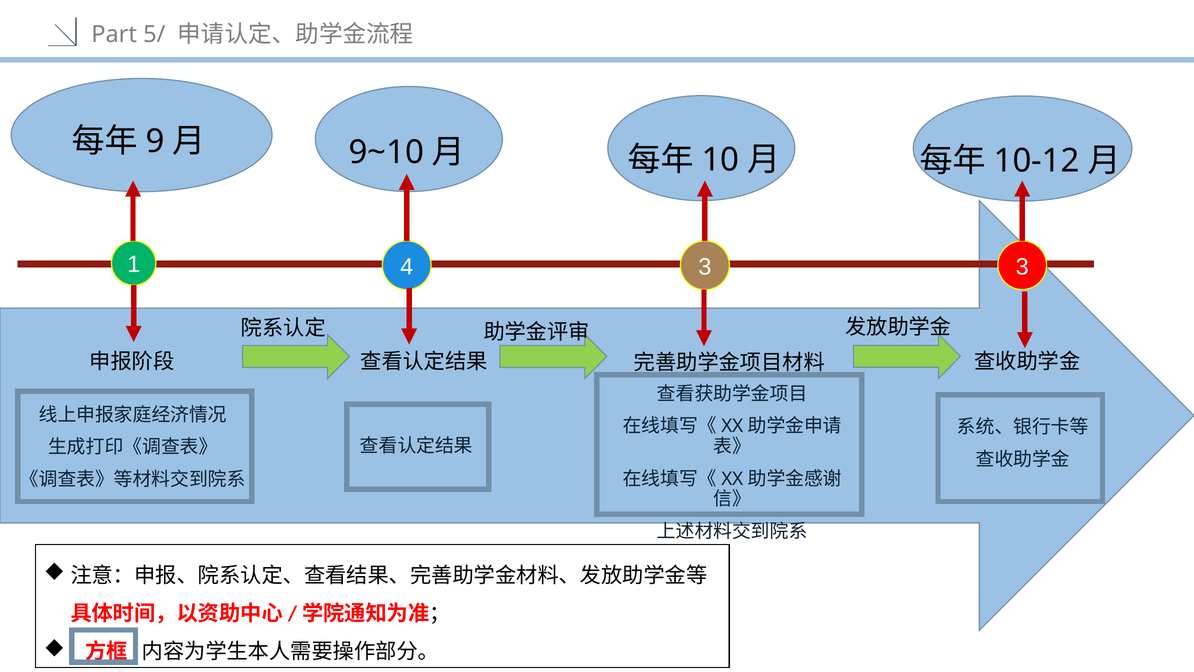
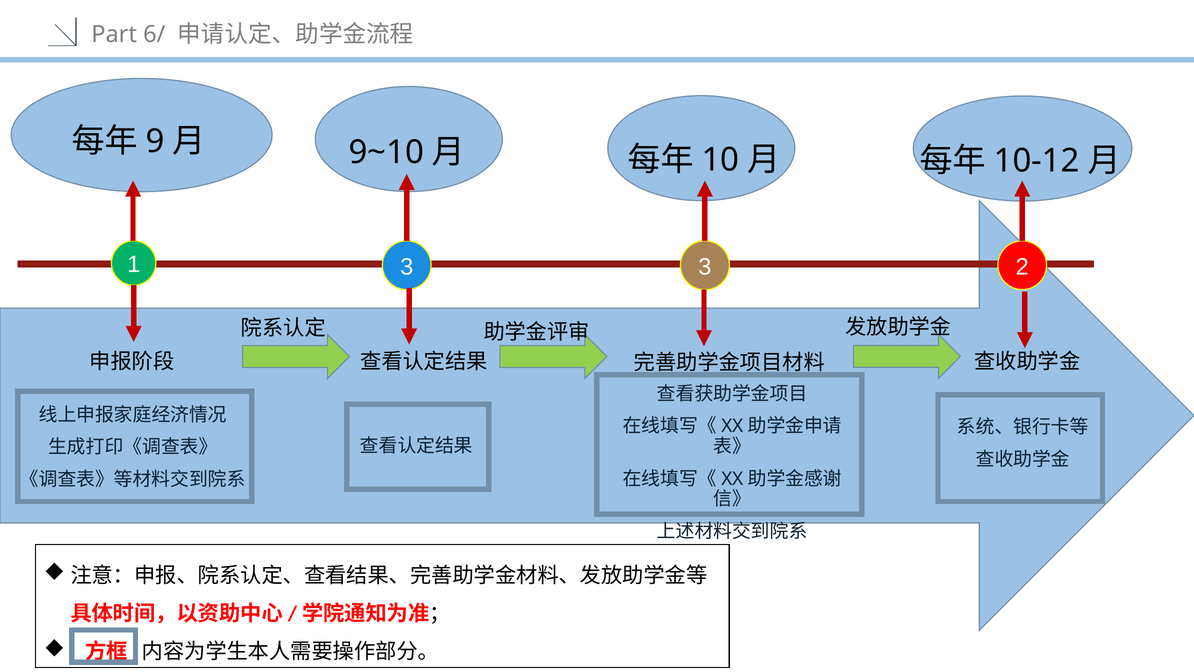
5/: 5/ -> 6/
1 4: 4 -> 3
3 3: 3 -> 2
